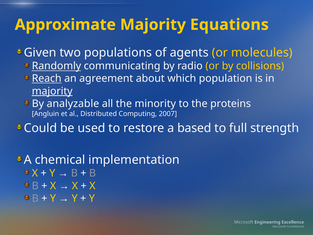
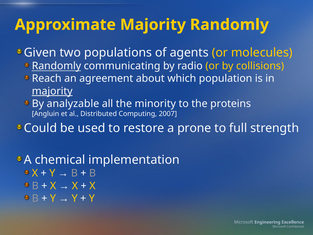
Majority Equations: Equations -> Randomly
Reach underline: present -> none
based: based -> prone
